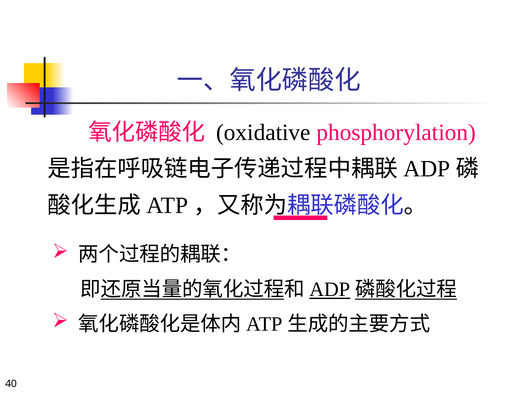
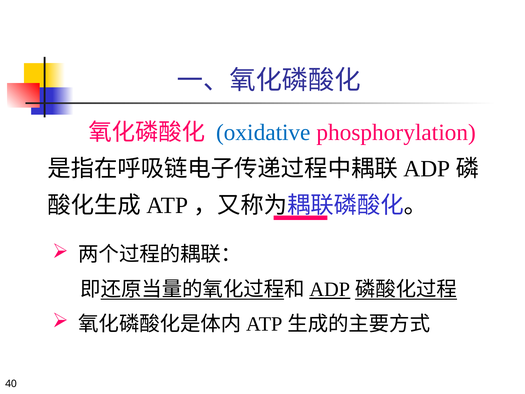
oxidative colour: black -> blue
